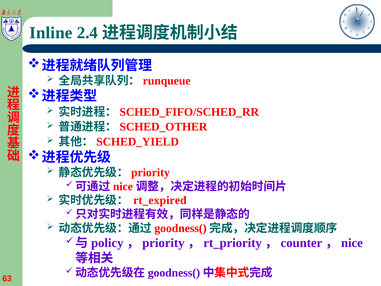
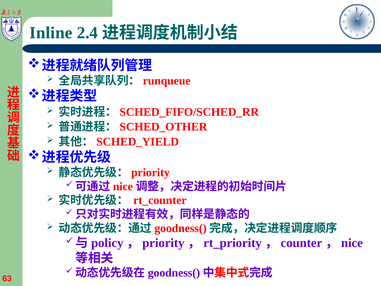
rt_expired: rt_expired -> rt_counter
